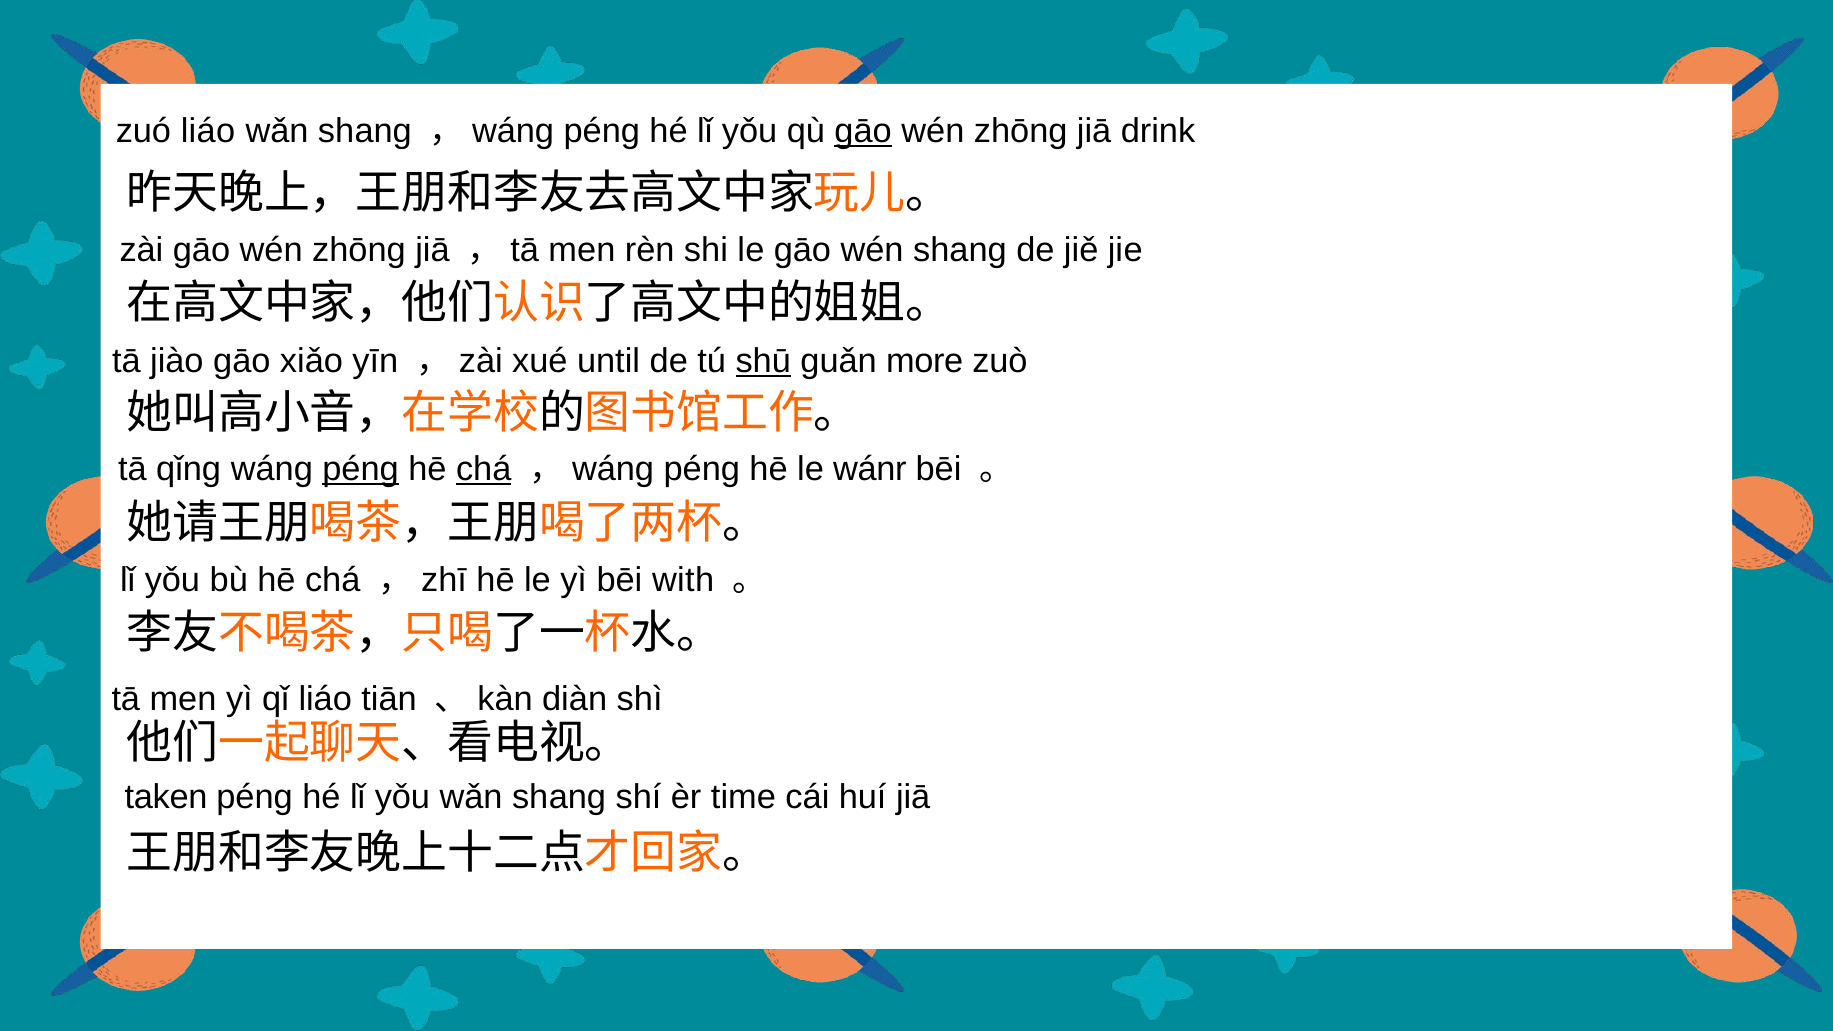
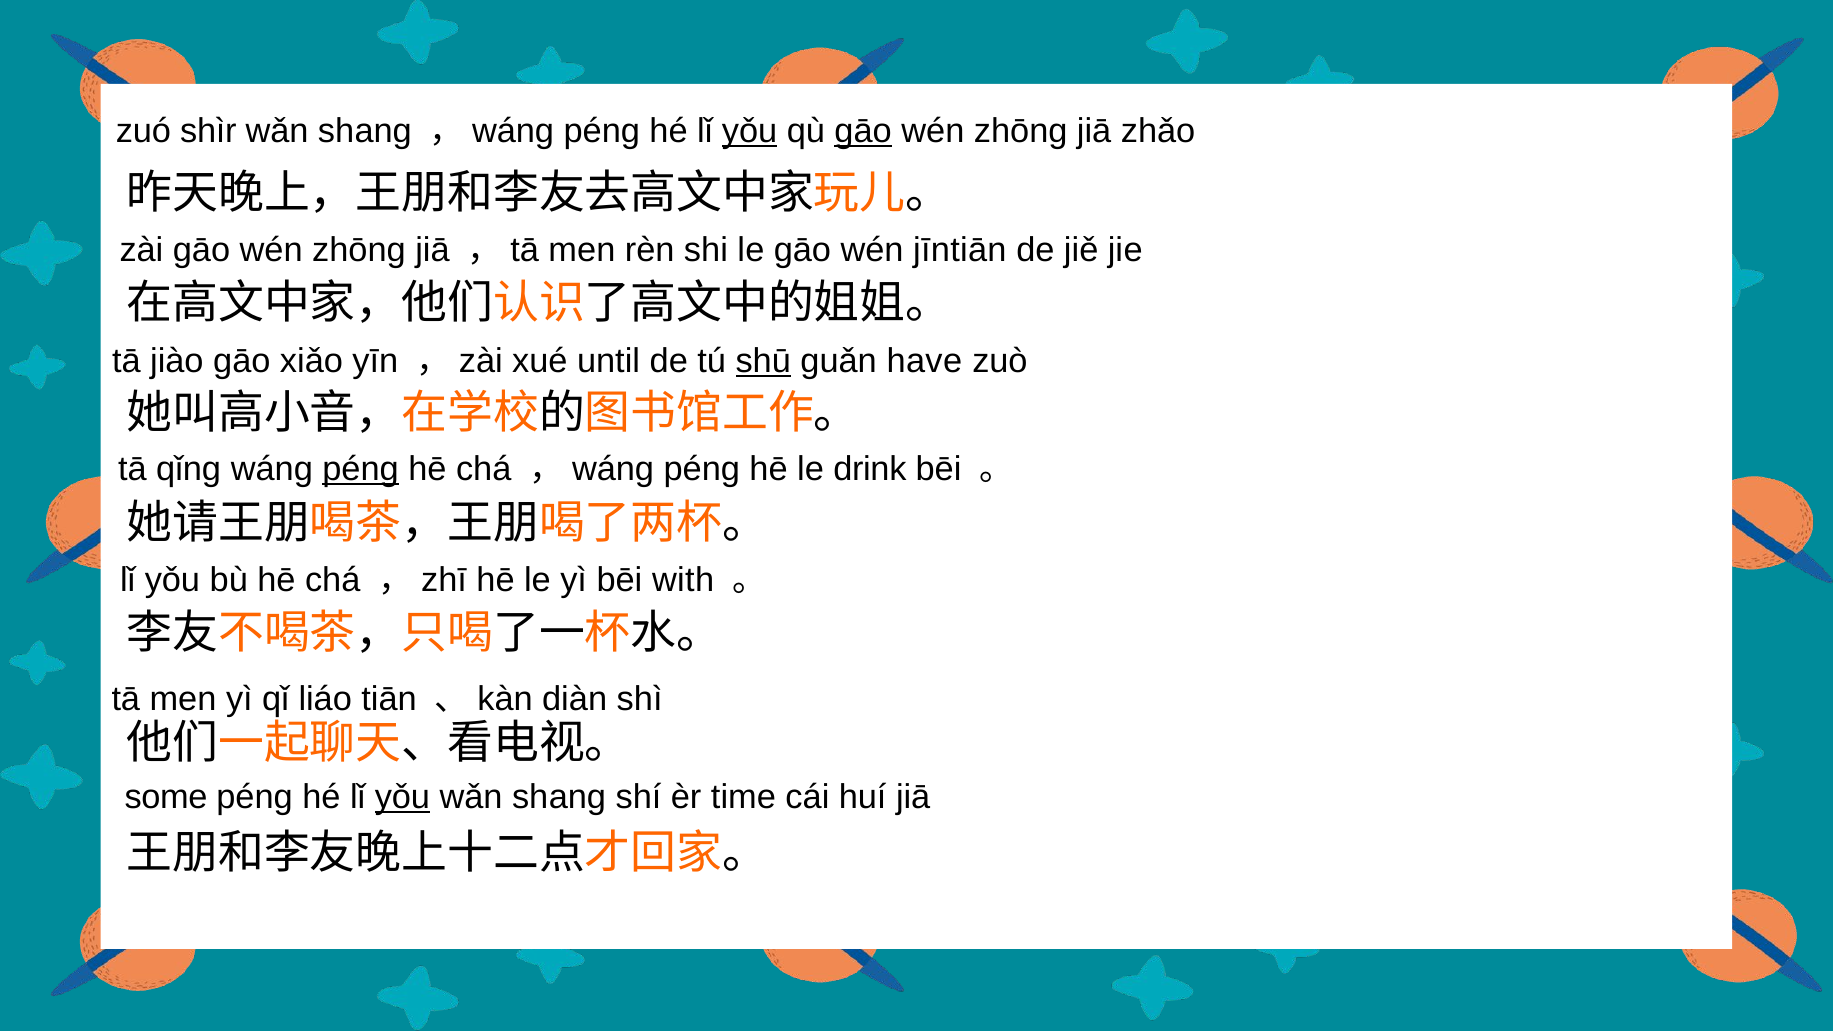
zuó liáo: liáo -> shìr
yǒu at (750, 132) underline: none -> present
drink: drink -> zhǎo
wén shang: shang -> jīntiān
more: more -> have
chá at (484, 469) underline: present -> none
wánr: wánr -> drink
taken: taken -> some
yǒu at (402, 797) underline: none -> present
